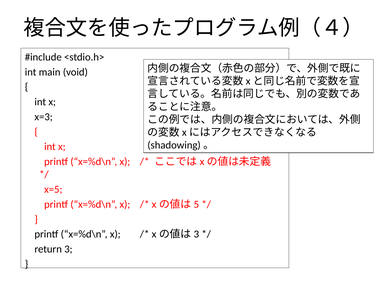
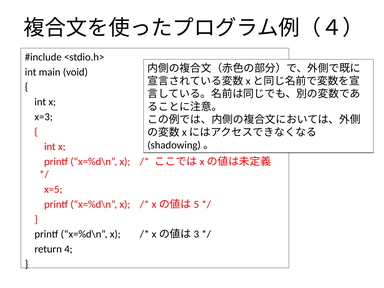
3: 3 -> 4
